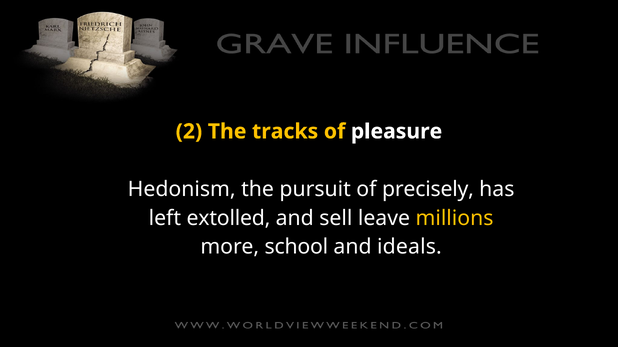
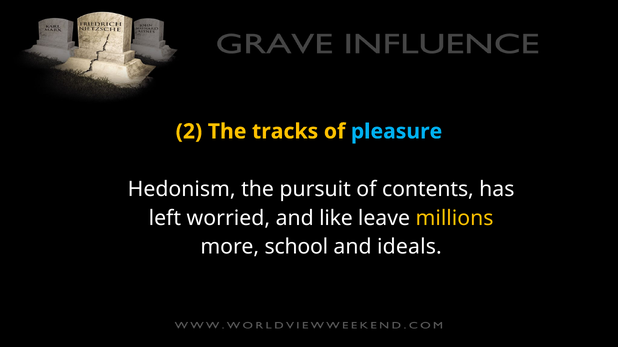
pleasure colour: white -> light blue
precisely: precisely -> contents
extolled: extolled -> worried
sell: sell -> like
